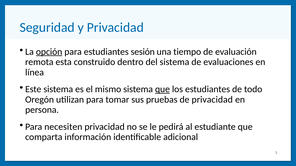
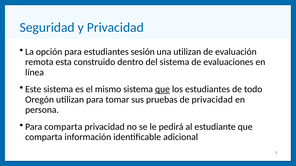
opción underline: present -> none
una tiempo: tiempo -> utilizan
Para necesiten: necesiten -> comparta
